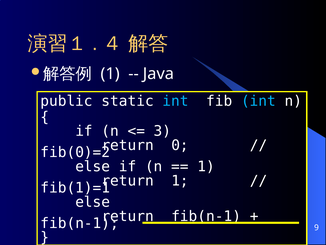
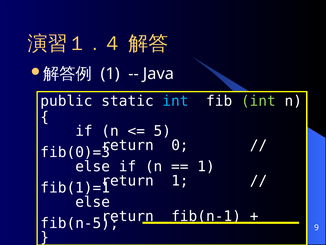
int at (258, 101) colour: light blue -> light green
3: 3 -> 5
fib(0)=2: fib(0)=2 -> fib(0)=3
fib(n-1 at (80, 223): fib(n-1 -> fib(n-5
